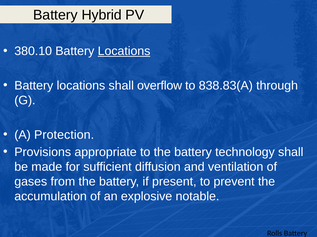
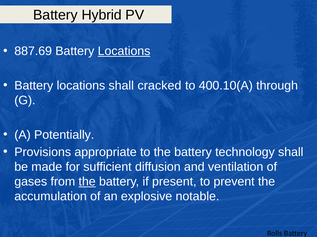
380.10: 380.10 -> 887.69
overflow: overflow -> cracked
838.83(A: 838.83(A -> 400.10(A
Protection: Protection -> Potentially
the at (87, 182) underline: none -> present
